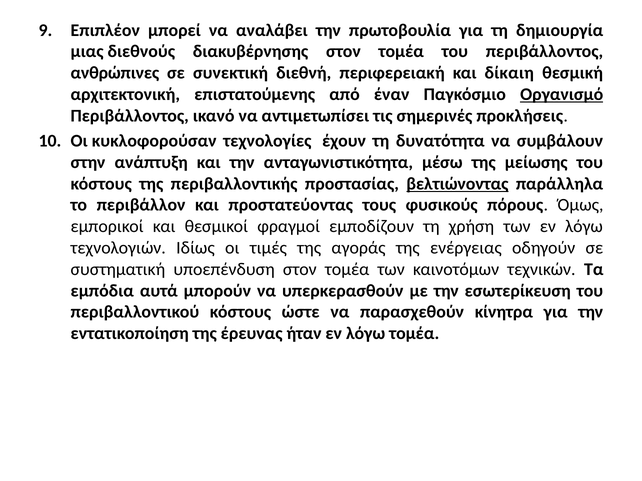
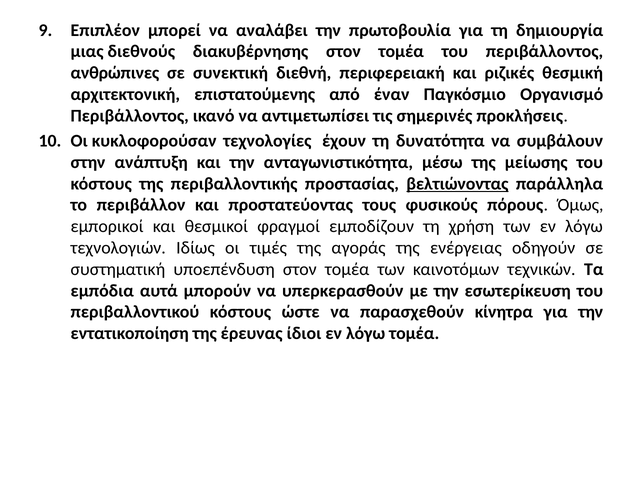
δίκαιη: δίκαιη -> ριζικές
Οργανισμό underline: present -> none
ήταν: ήταν -> ίδιοι
